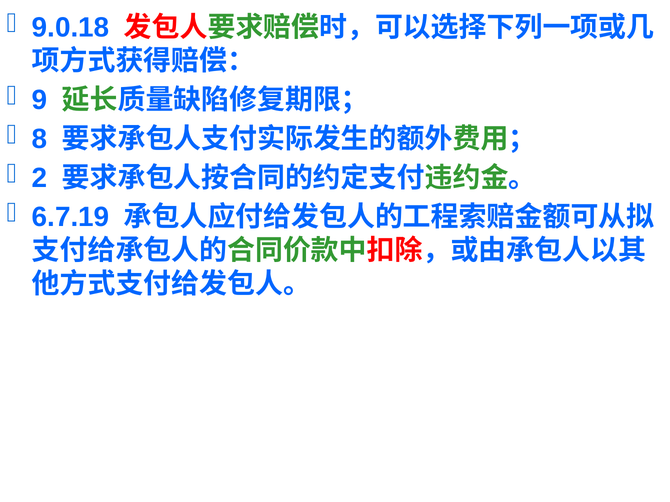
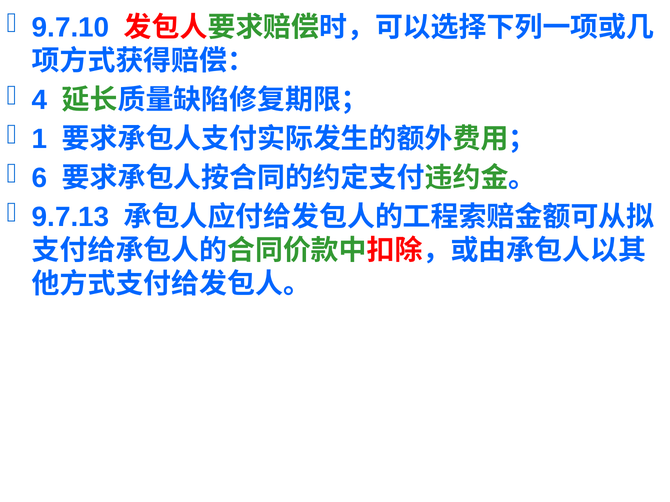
9.0.18: 9.0.18 -> 9.7.10
9: 9 -> 4
8: 8 -> 1
2: 2 -> 6
6.7.19: 6.7.19 -> 9.7.13
